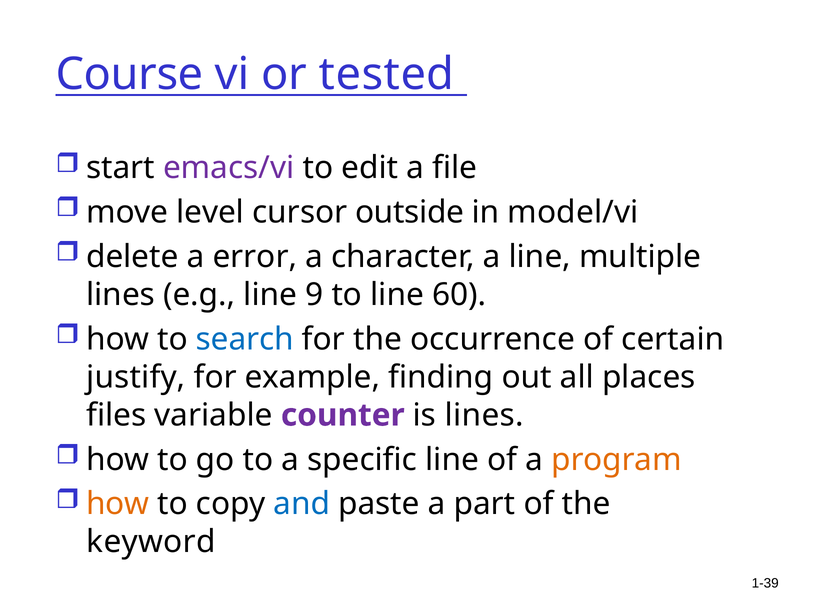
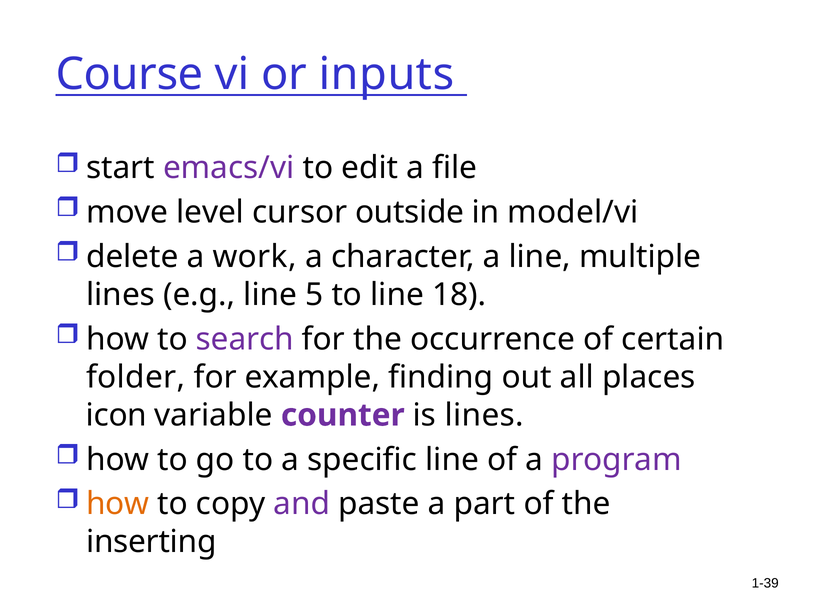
tested: tested -> inputs
error: error -> work
9: 9 -> 5
60: 60 -> 18
search colour: blue -> purple
justify: justify -> folder
files: files -> icon
program colour: orange -> purple
and colour: blue -> purple
keyword: keyword -> inserting
